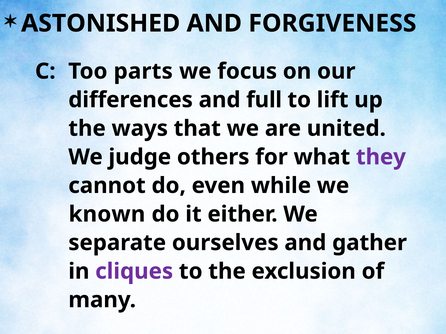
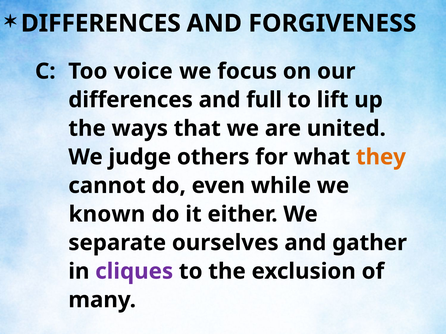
ASTONISHED at (101, 23): ASTONISHED -> DIFFERENCES
parts: parts -> voice
they colour: purple -> orange
